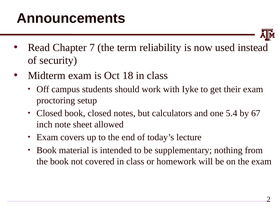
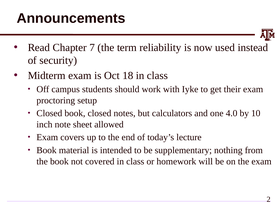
5.4: 5.4 -> 4.0
67: 67 -> 10
